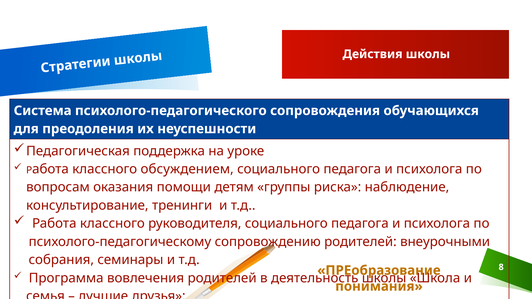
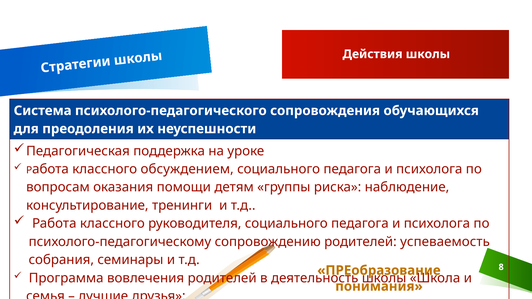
внеурочными: внеурочными -> успеваемость
